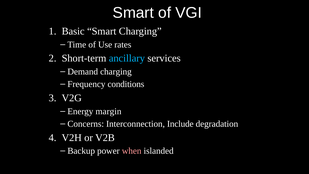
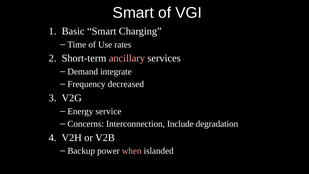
ancillary colour: light blue -> pink
Demand charging: charging -> integrate
conditions: conditions -> decreased
margin: margin -> service
